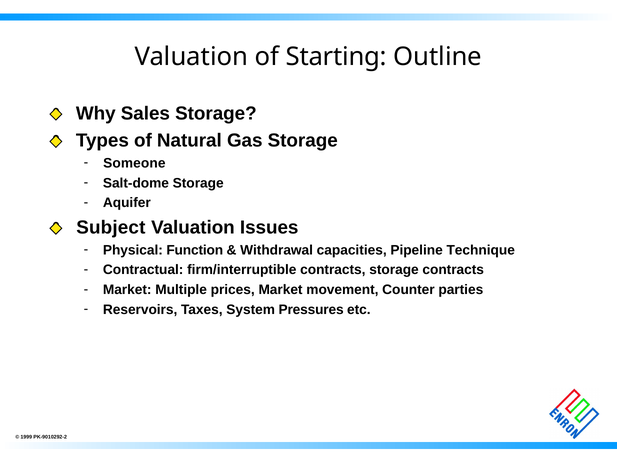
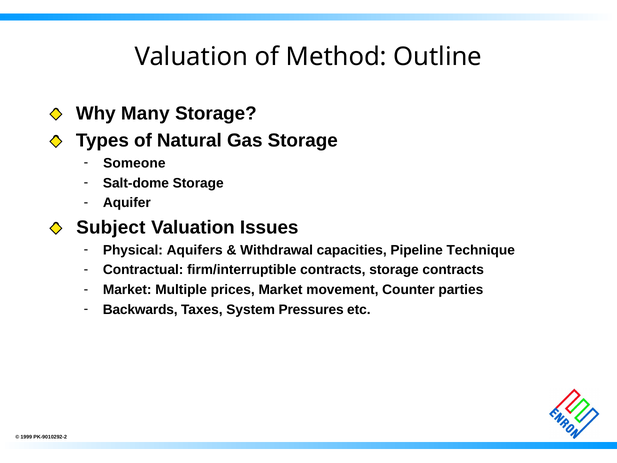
Starting: Starting -> Method
Sales: Sales -> Many
Function: Function -> Aquifers
Reservoirs: Reservoirs -> Backwards
